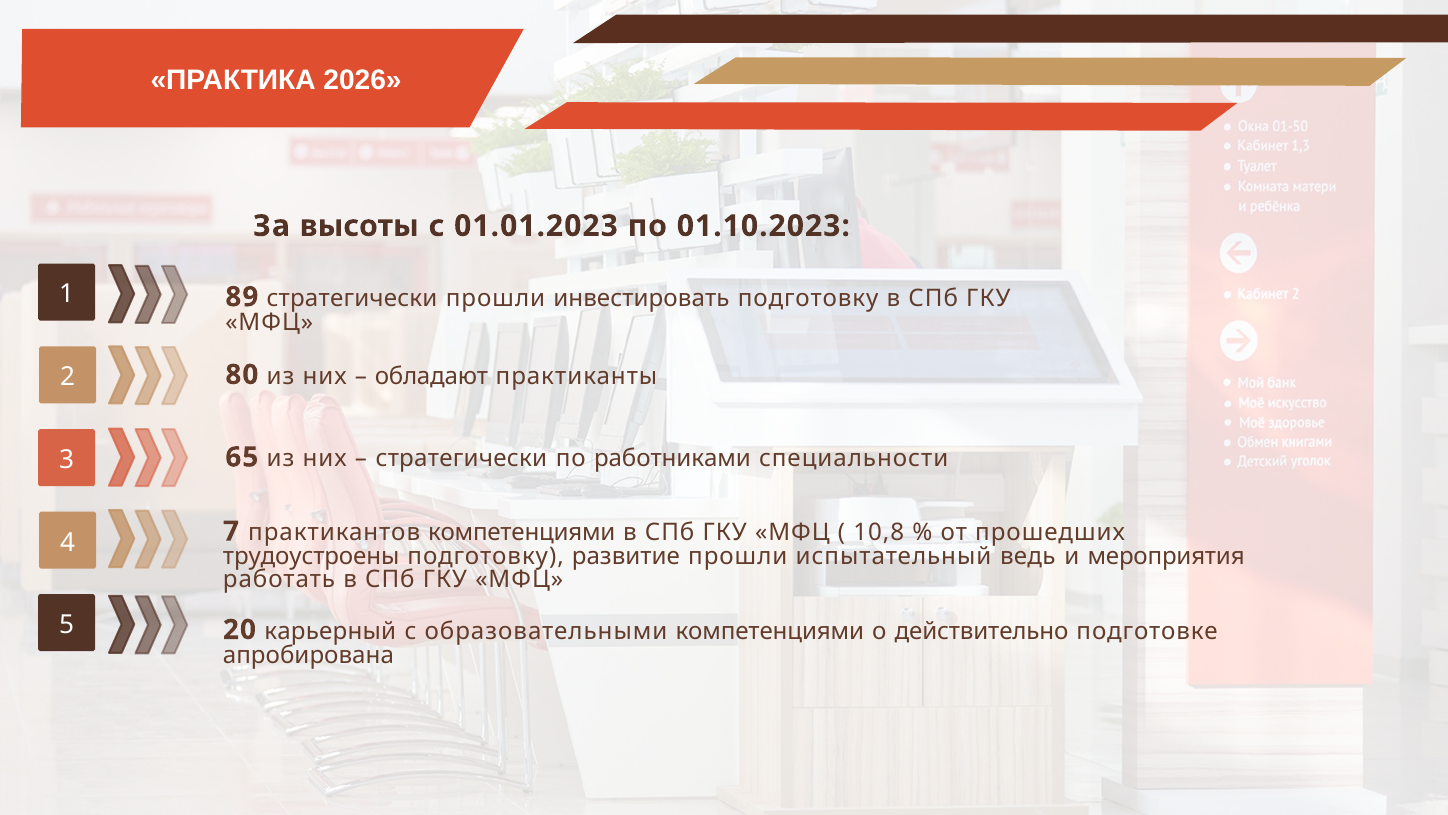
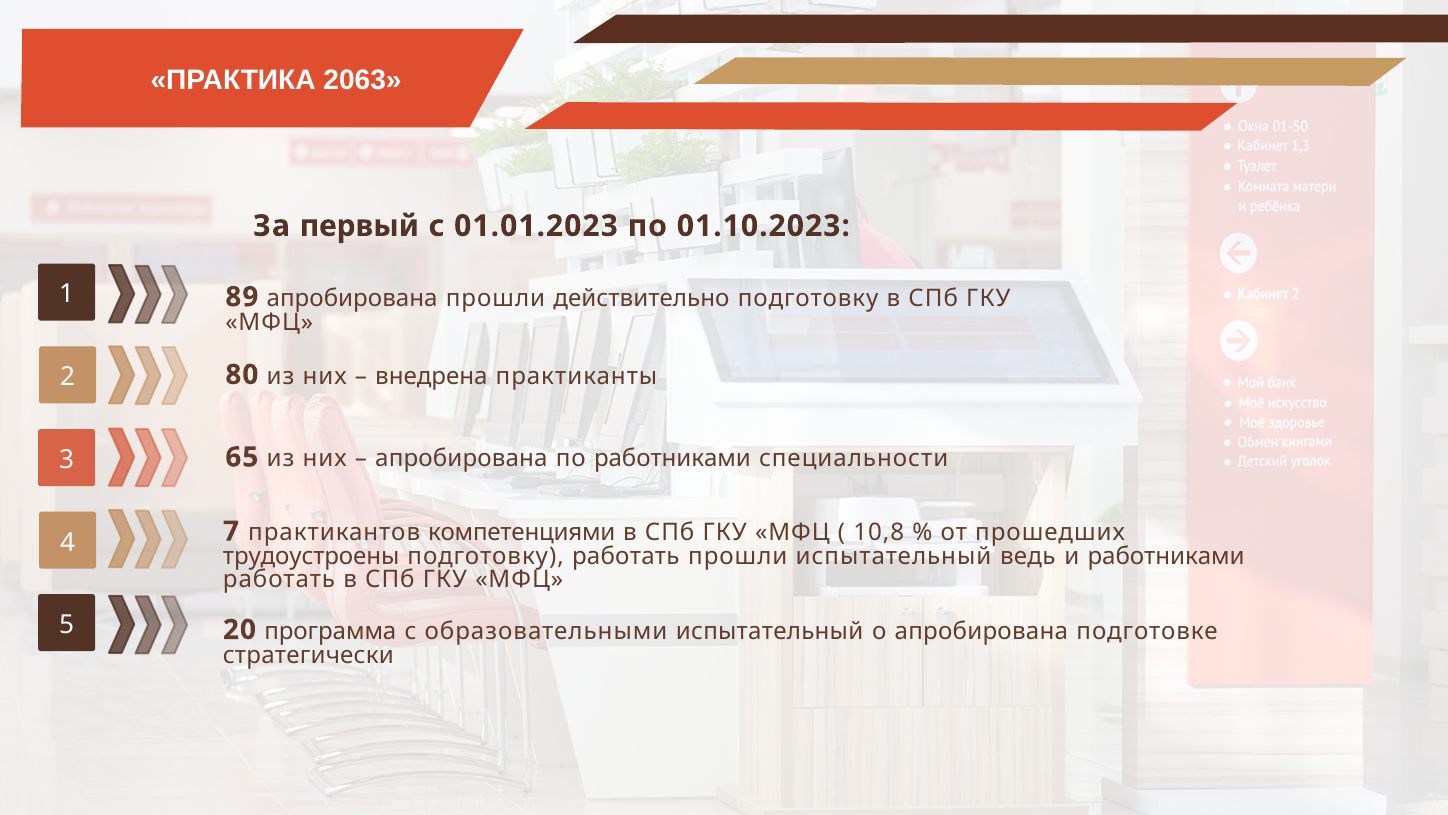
2026: 2026 -> 2063
высоты: высоты -> первый
89 стратегически: стратегически -> апробирована
инвестировать: инвестировать -> действительно
обладают: обладают -> внедрена
стратегически at (461, 458): стратегически -> апробирована
подготовку развитие: развитие -> работать
и мероприятия: мероприятия -> работниками
карьерный: карьерный -> программа
образовательными компетенциями: компетенциями -> испытательный
о действительно: действительно -> апробирована
апробирована: апробирована -> стратегически
